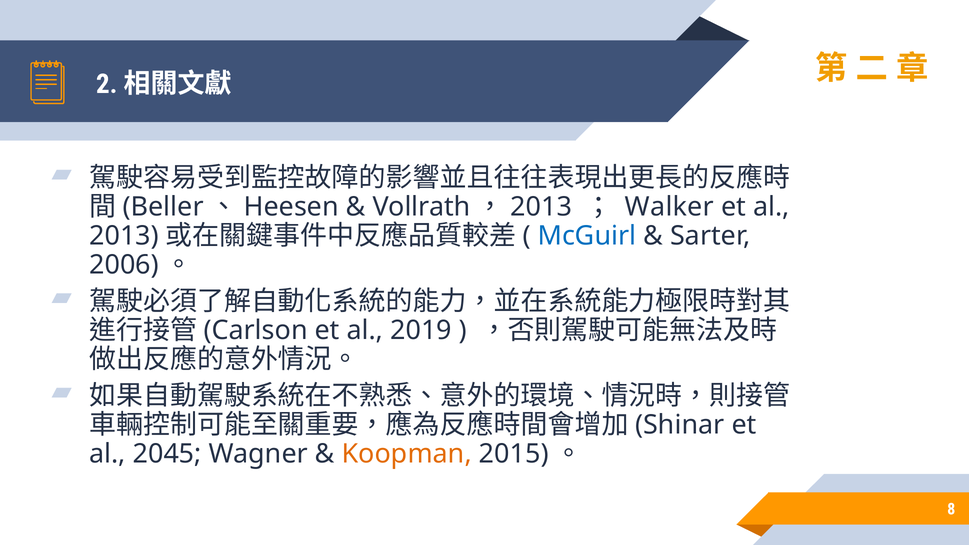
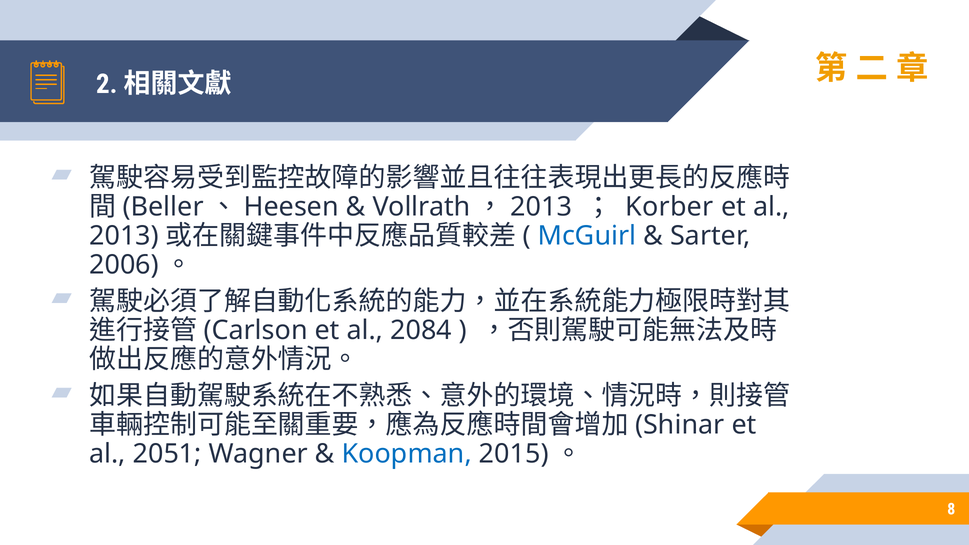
Walker: Walker -> Korber
2019: 2019 -> 2084
2045: 2045 -> 2051
Koopman colour: orange -> blue
